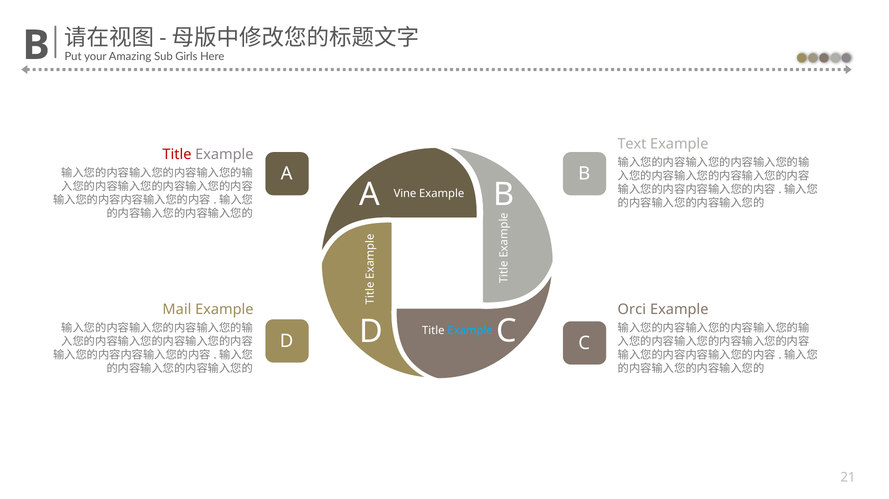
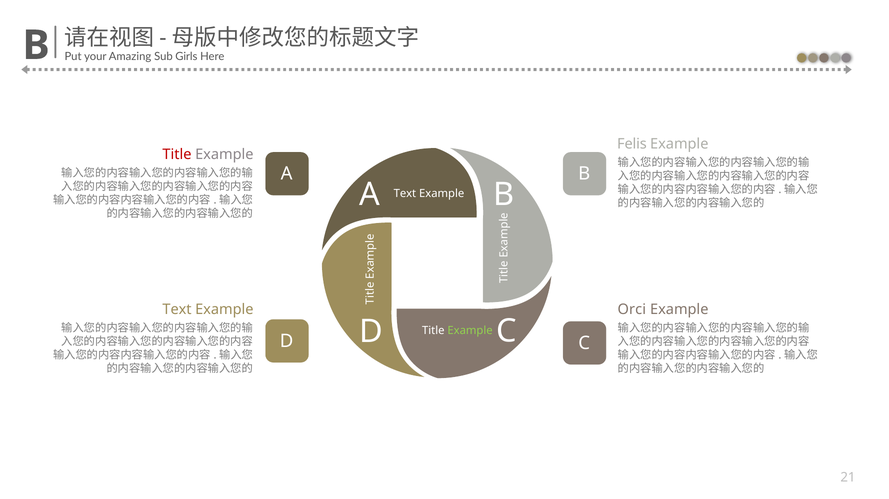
Text: Text -> Felis
Vine at (405, 193): Vine -> Text
Mail at (177, 310): Mail -> Text
Example at (470, 330) colour: light blue -> light green
